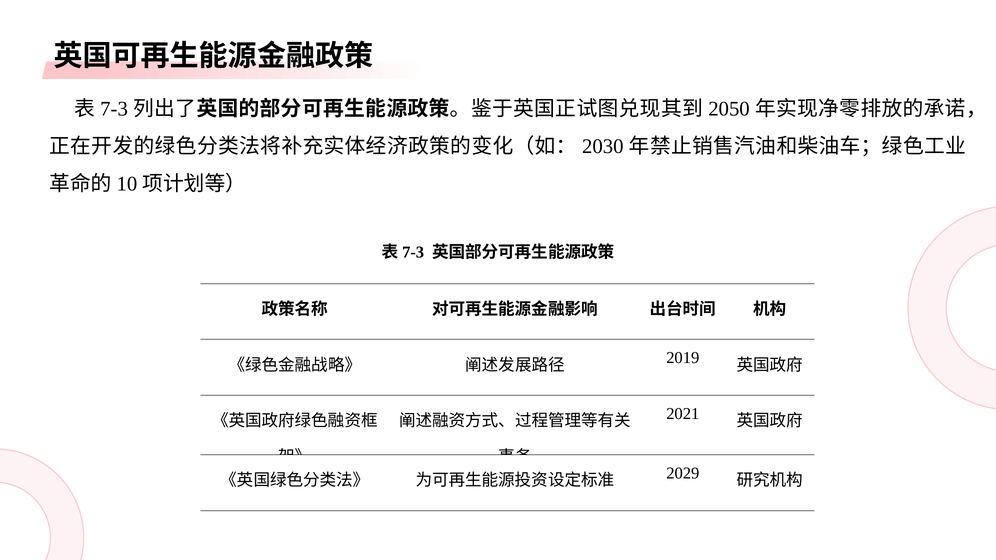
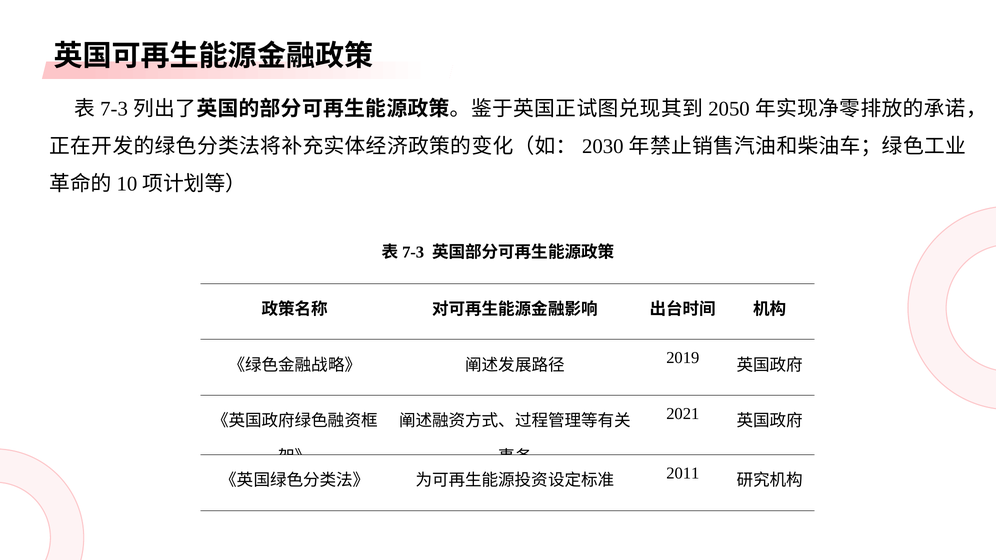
2029: 2029 -> 2011
